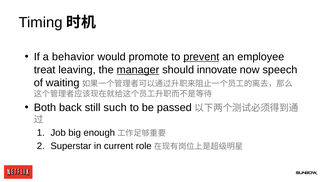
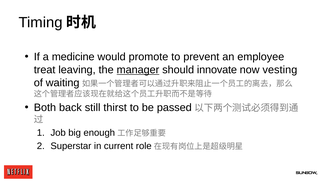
behavior: behavior -> medicine
prevent underline: present -> none
speech: speech -> vesting
such: such -> thirst
